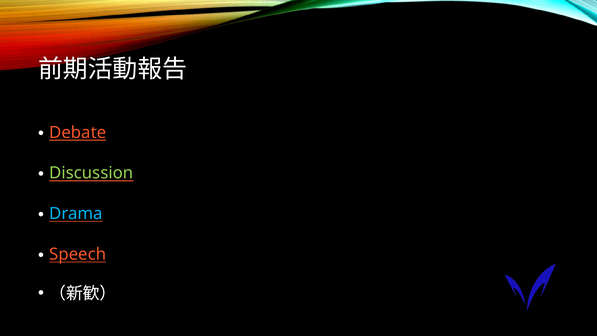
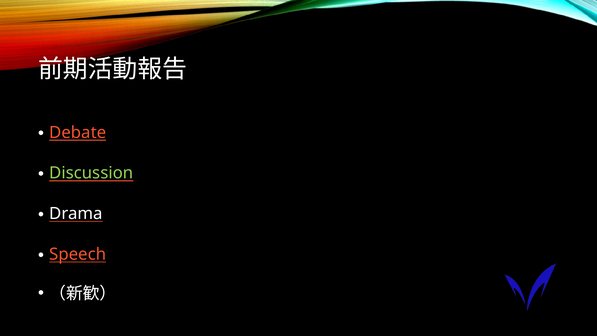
Drama colour: light blue -> white
